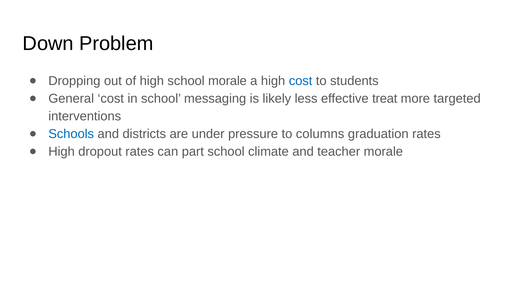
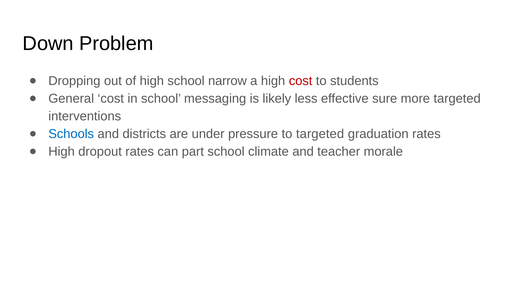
school morale: morale -> narrow
cost at (301, 81) colour: blue -> red
treat: treat -> sure
to columns: columns -> targeted
